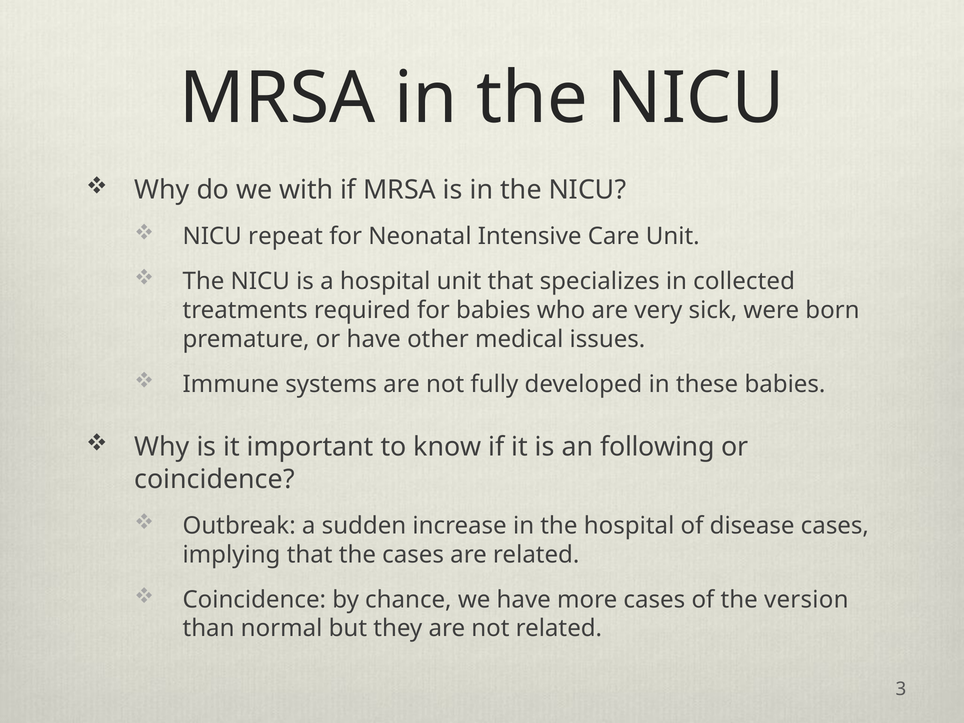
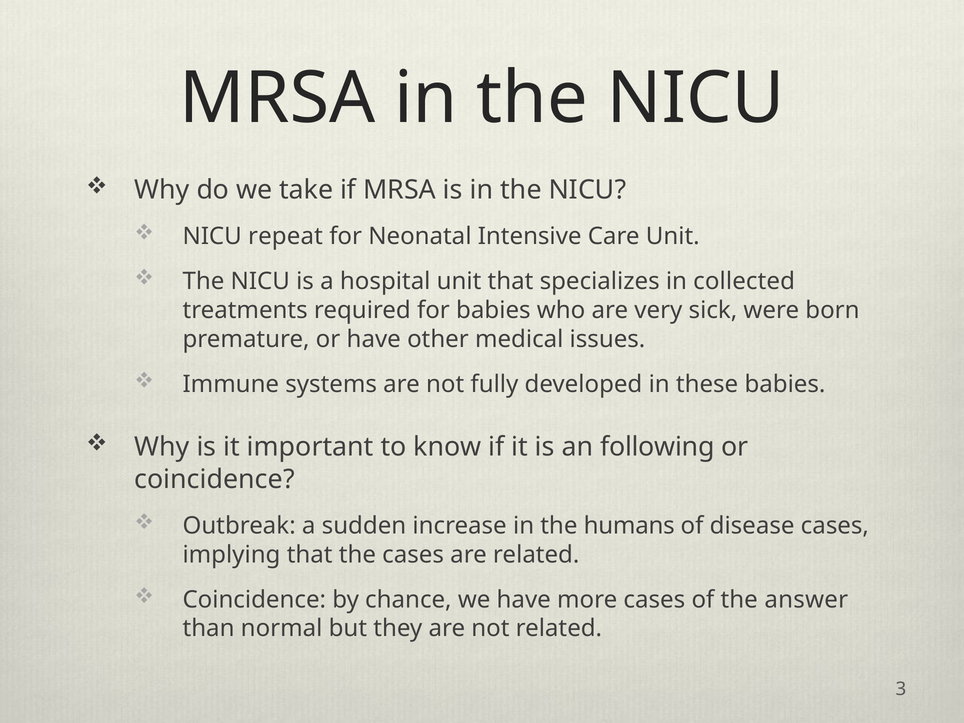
with: with -> take
the hospital: hospital -> humans
version: version -> answer
